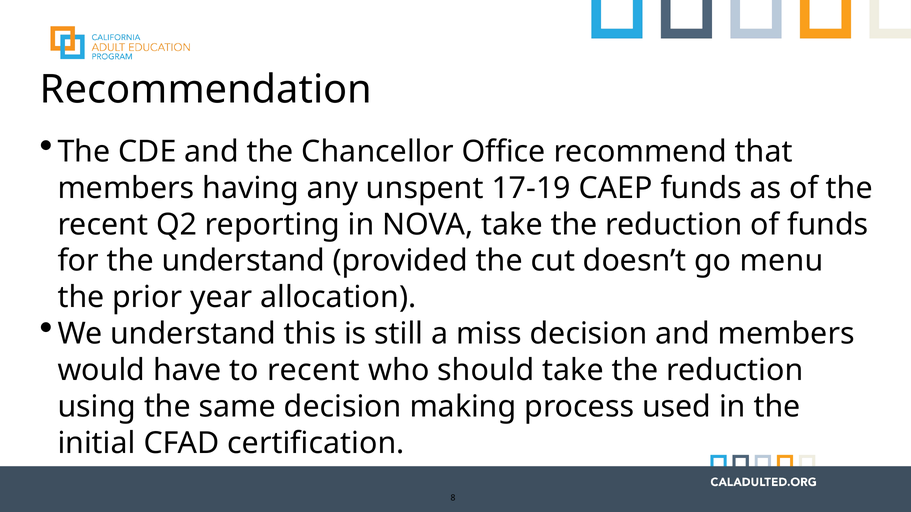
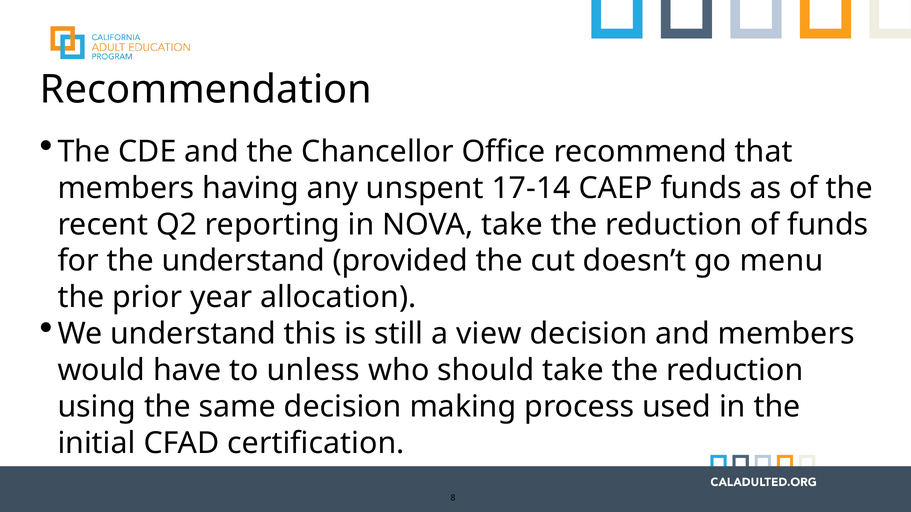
17-19: 17-19 -> 17-14
miss: miss -> view
to recent: recent -> unless
